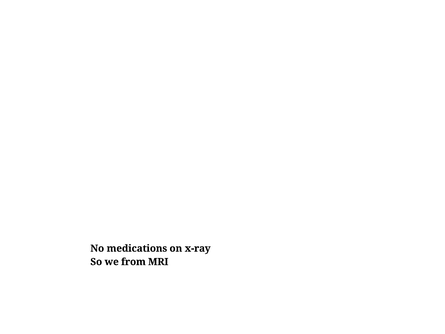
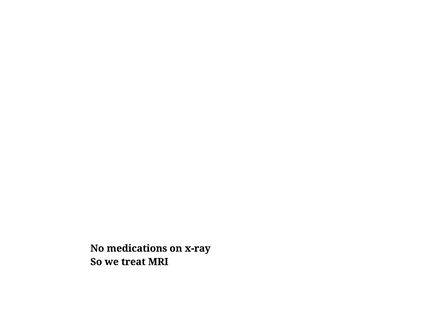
from: from -> treat
